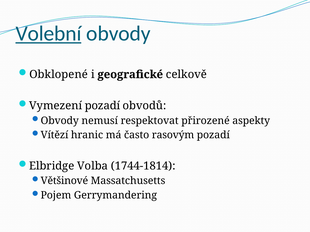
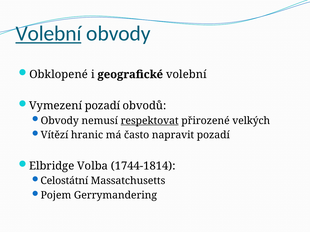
geografické celkově: celkově -> volební
respektovat underline: none -> present
aspekty: aspekty -> velkých
rasovým: rasovým -> napravit
Většinové: Většinové -> Celostátní
